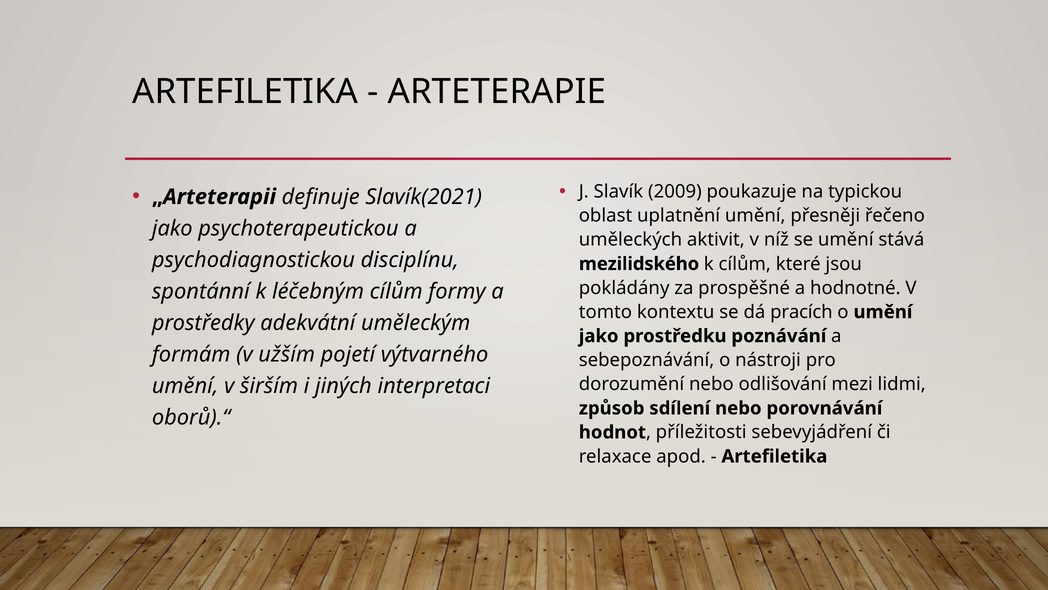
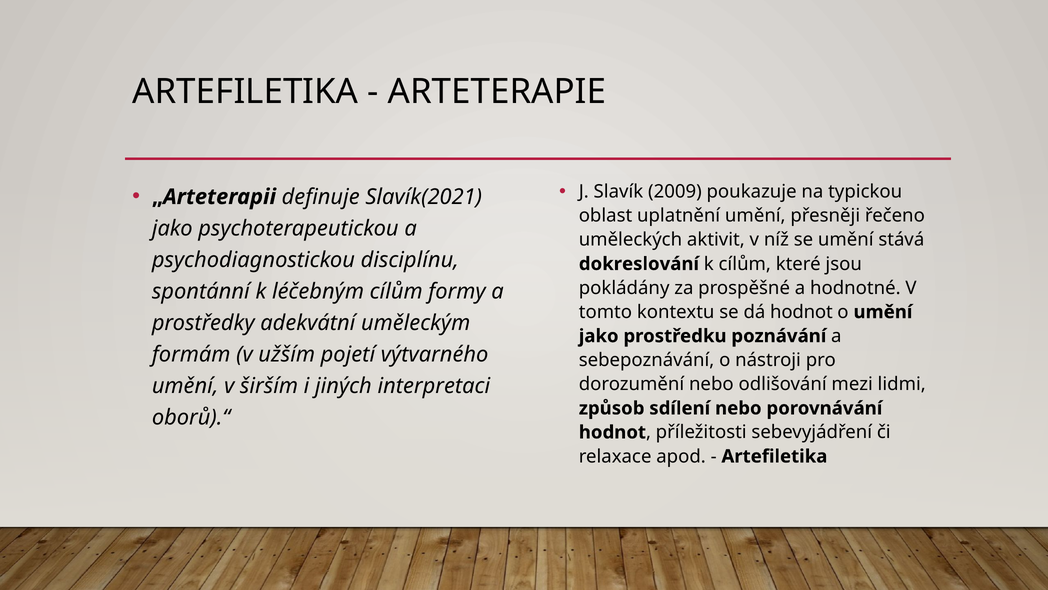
mezilidského: mezilidského -> dokreslování
dá pracích: pracích -> hodnot
